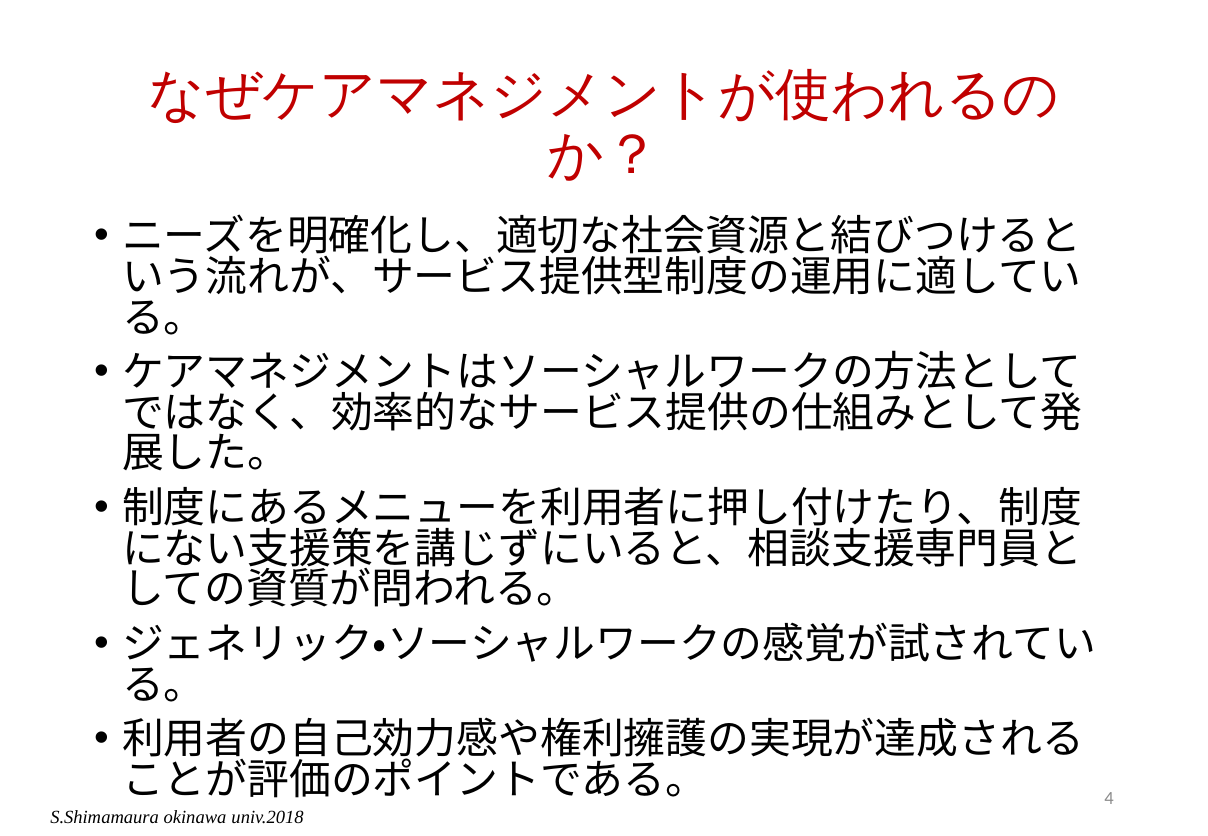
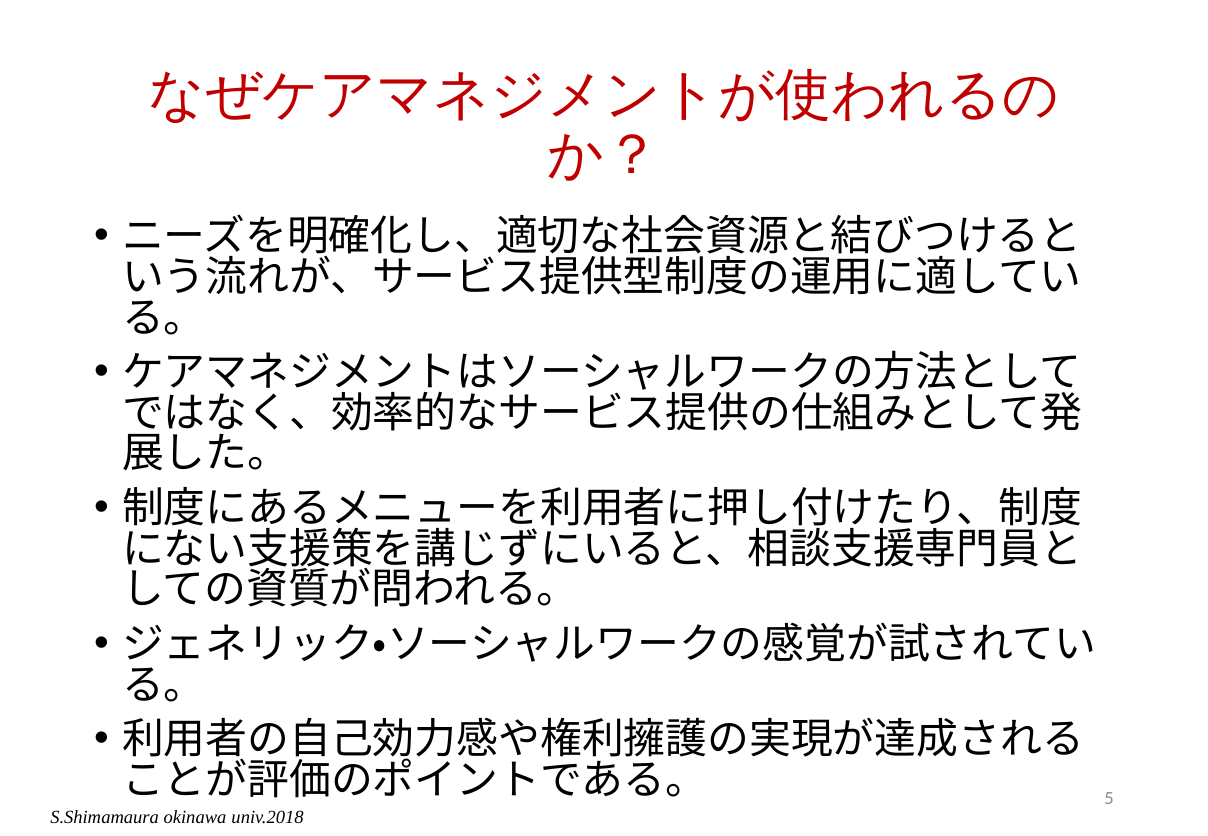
4: 4 -> 5
